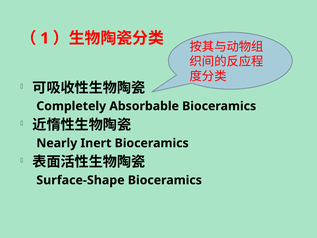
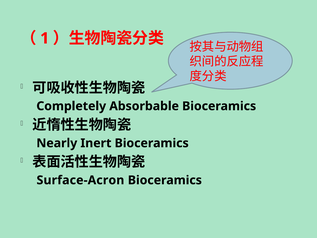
Surface-Shape: Surface-Shape -> Surface-Acron
